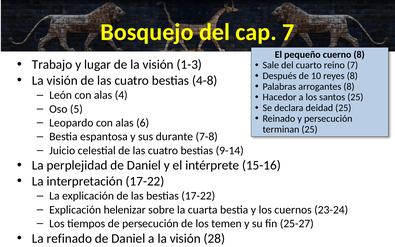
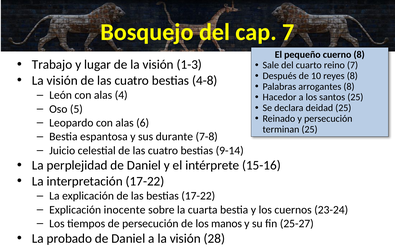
helenizar: helenizar -> inocente
temen: temen -> manos
refinado: refinado -> probado
